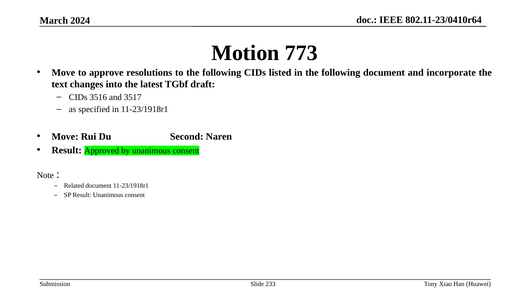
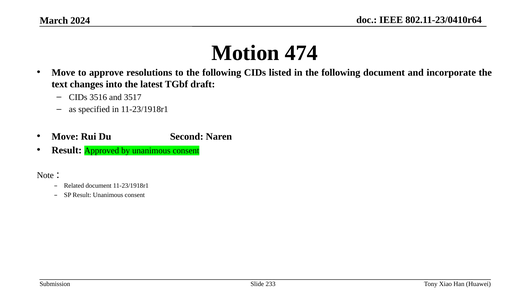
773: 773 -> 474
